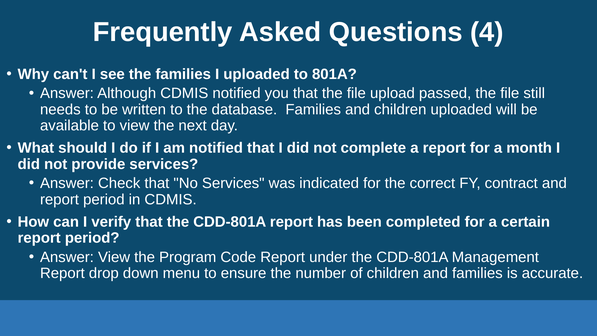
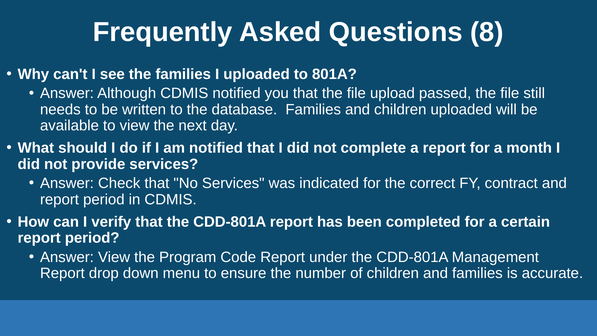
4: 4 -> 8
